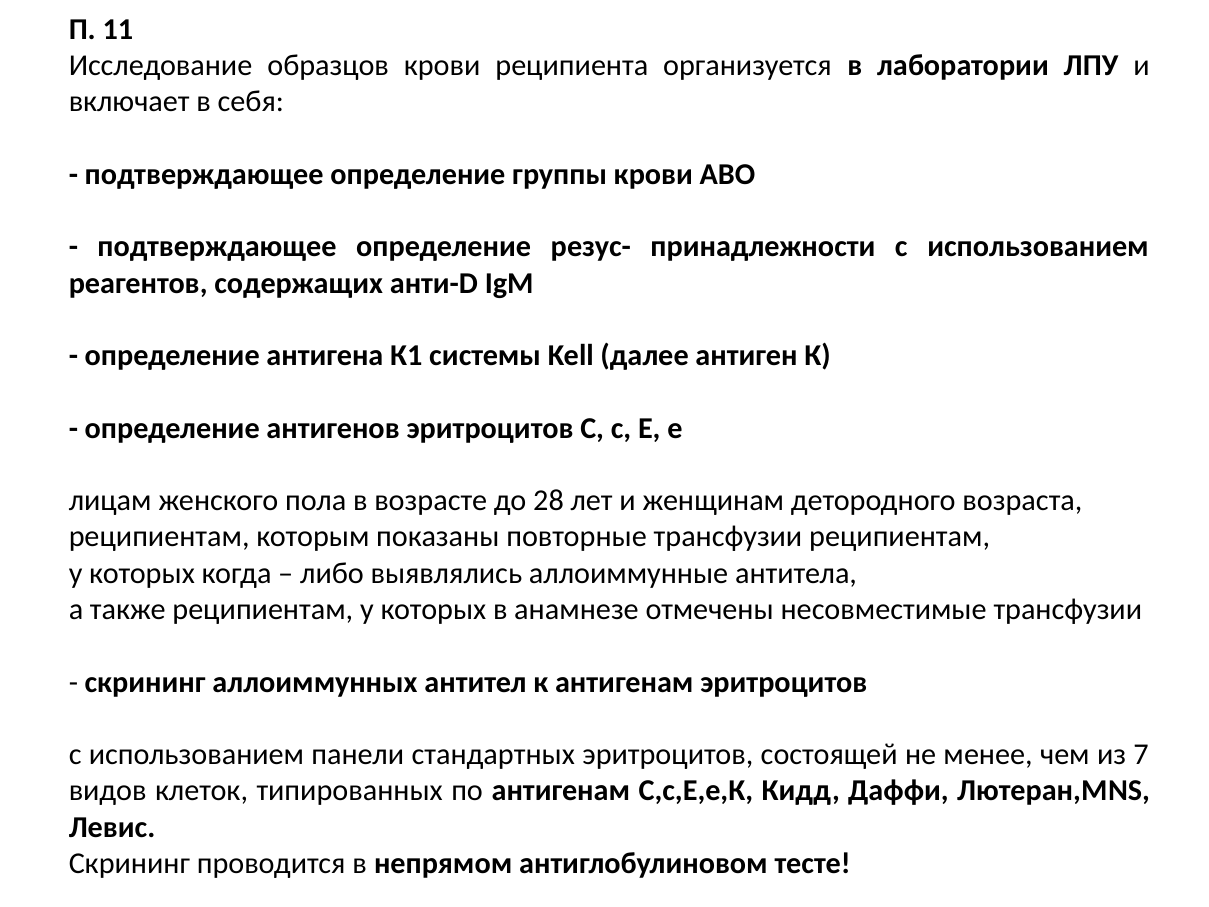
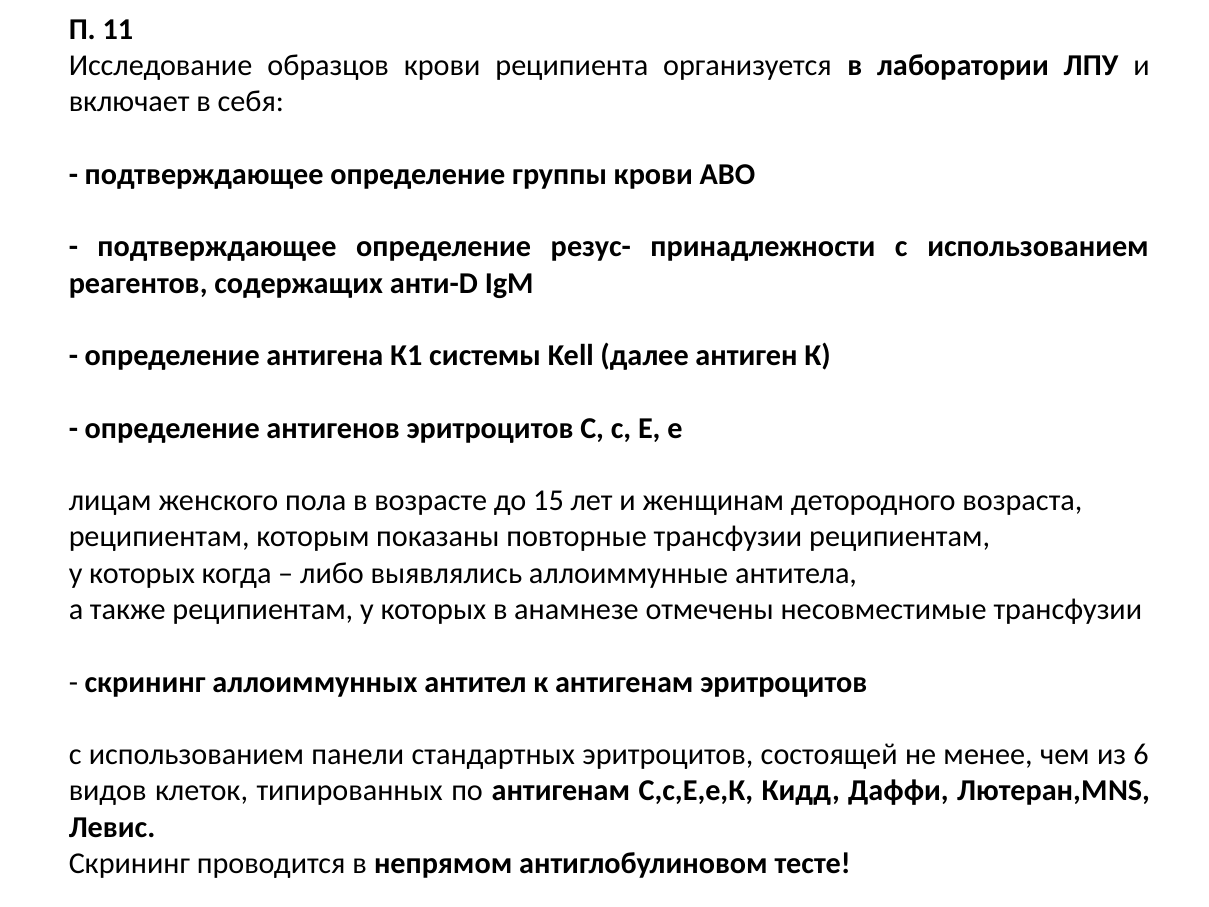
28: 28 -> 15
7: 7 -> 6
